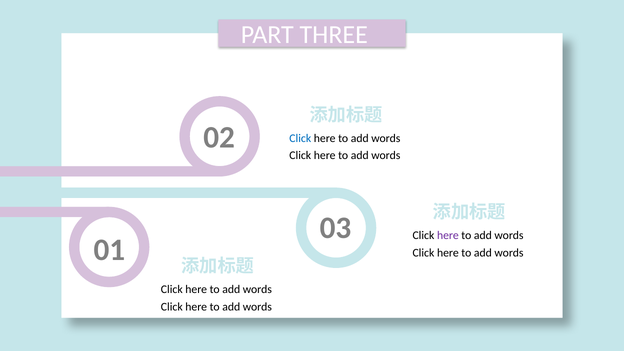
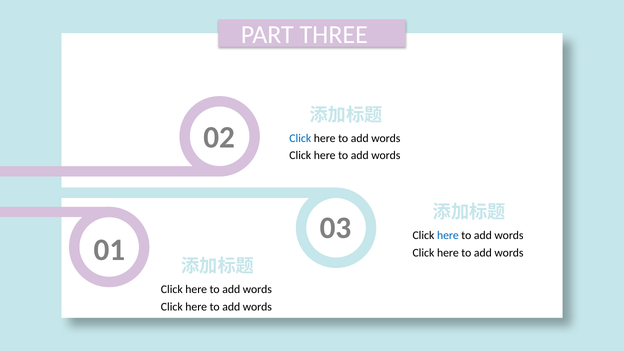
here at (448, 235) colour: purple -> blue
